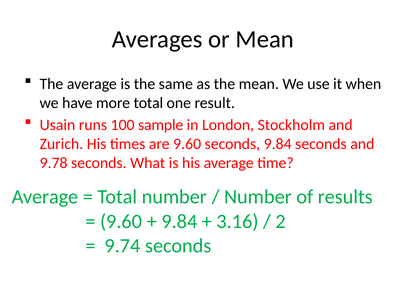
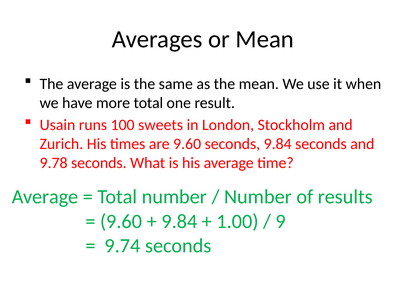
sample: sample -> sweets
3.16: 3.16 -> 1.00
2: 2 -> 9
